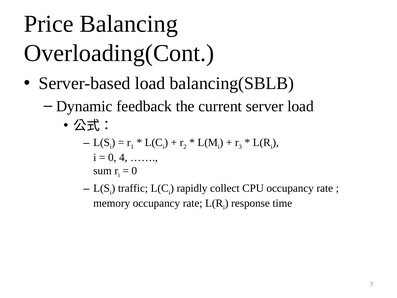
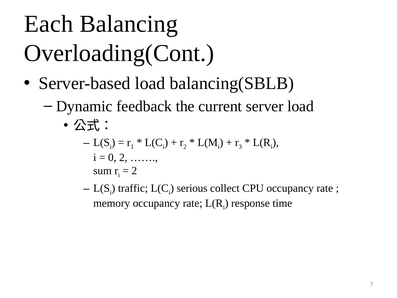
Price: Price -> Each
0 4: 4 -> 2
0 at (134, 171): 0 -> 2
rapidly: rapidly -> serious
